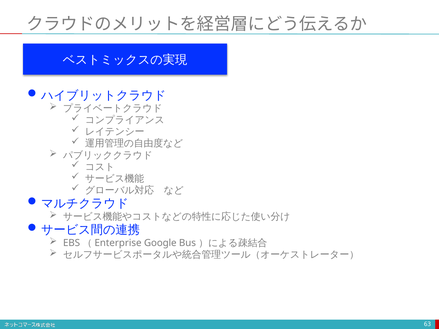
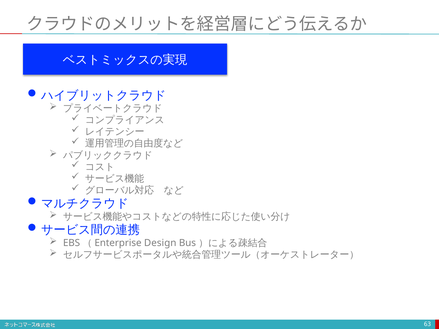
Google: Google -> Design
